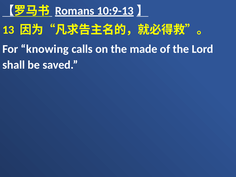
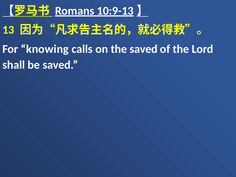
the made: made -> saved
